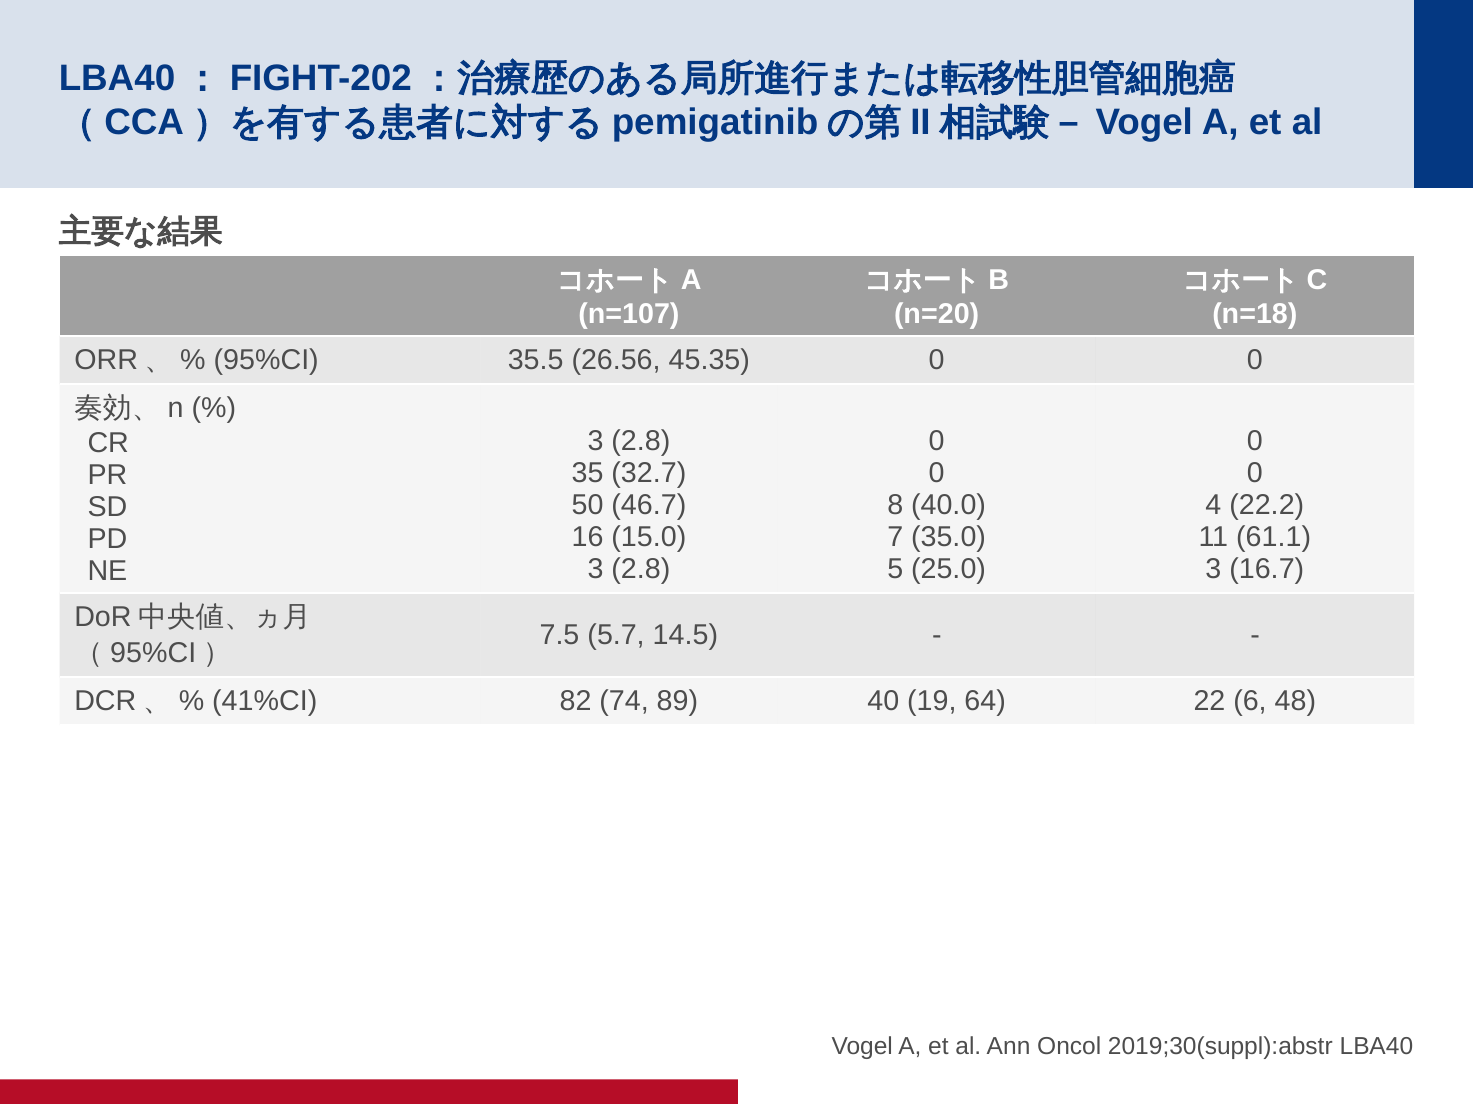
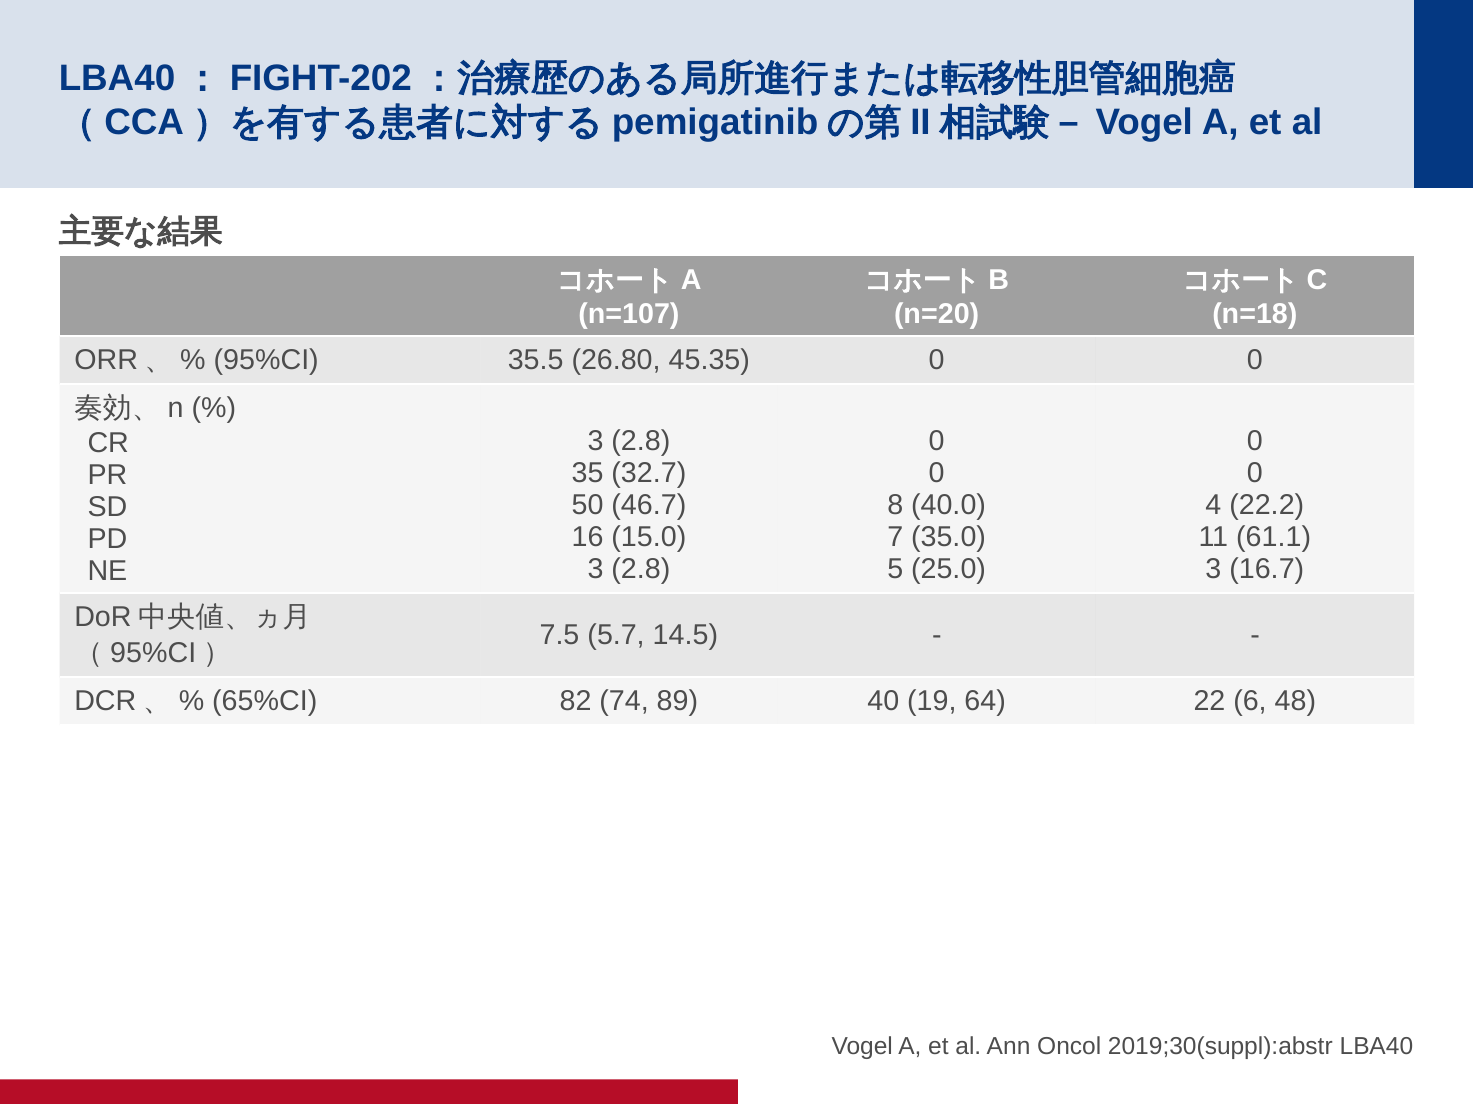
26.56: 26.56 -> 26.80
41%CI: 41%CI -> 65%CI
